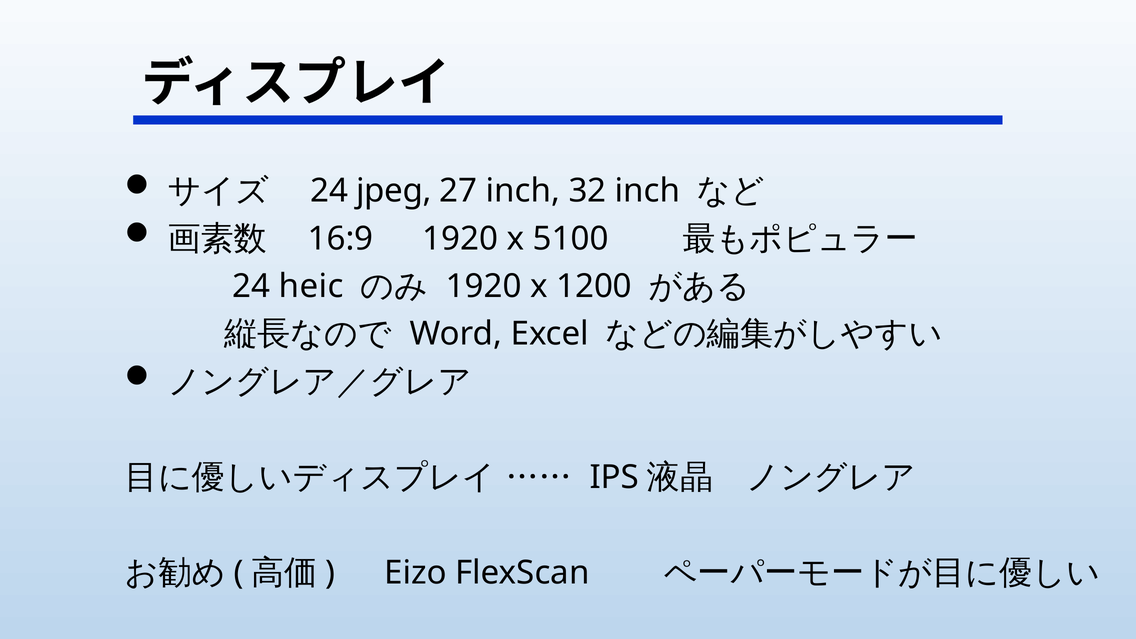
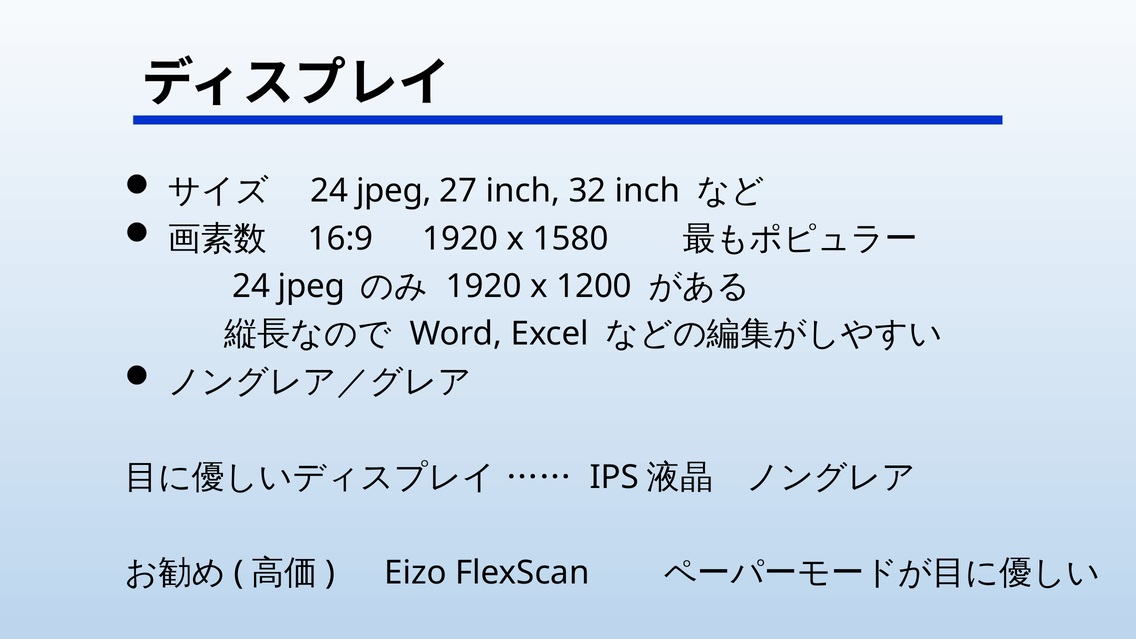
5100: 5100 -> 1580
heic at (311, 286): heic -> jpeg
